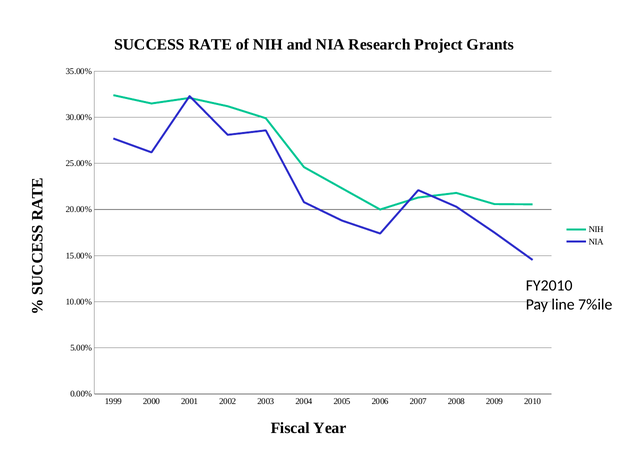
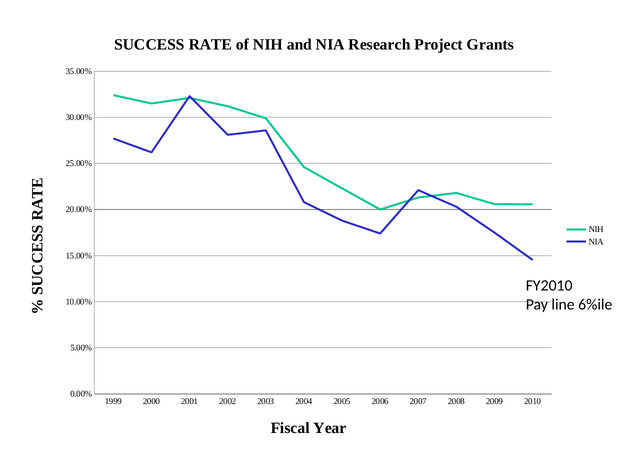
7%ile: 7%ile -> 6%ile
